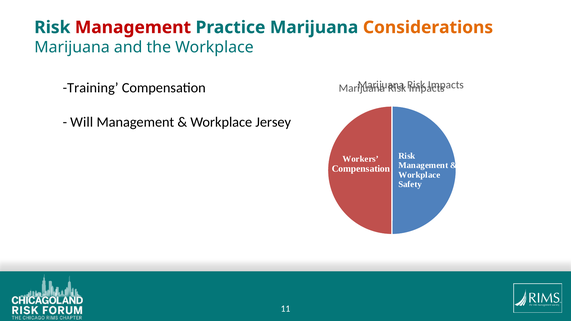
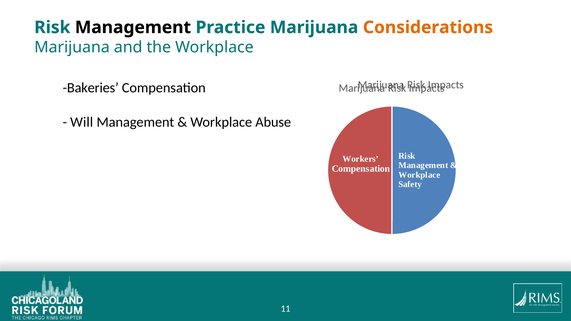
Management at (133, 27) colour: red -> black
Training: Training -> Bakeries
Jersey: Jersey -> Abuse
